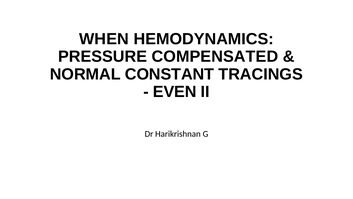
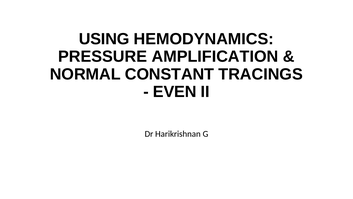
WHEN: WHEN -> USING
COMPENSATED: COMPENSATED -> AMPLIFICATION
